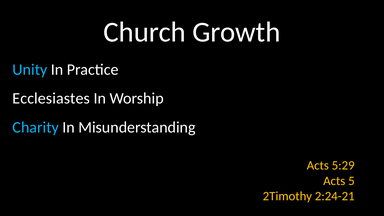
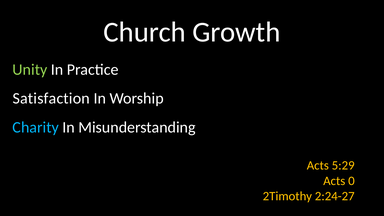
Unity colour: light blue -> light green
Ecclesiastes: Ecclesiastes -> Satisfaction
5: 5 -> 0
2:24-21: 2:24-21 -> 2:24-27
